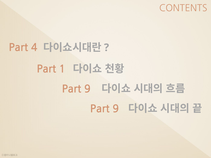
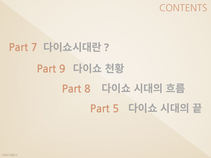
4: 4 -> 7
1: 1 -> 9
9 at (87, 89): 9 -> 8
9 at (116, 109): 9 -> 5
